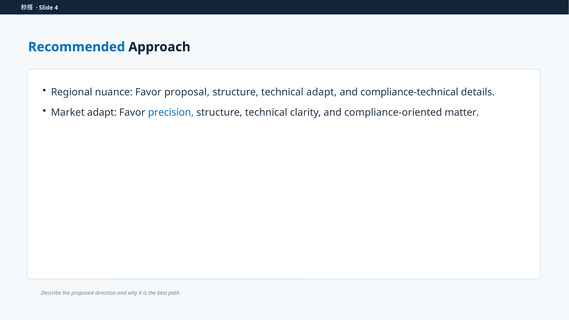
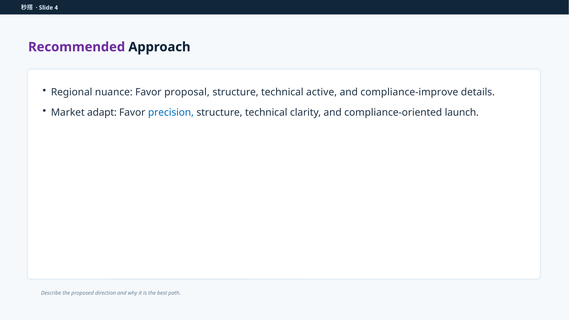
Recommended colour: blue -> purple
technical adapt: adapt -> active
compliance-technical: compliance-technical -> compliance-improve
matter: matter -> launch
